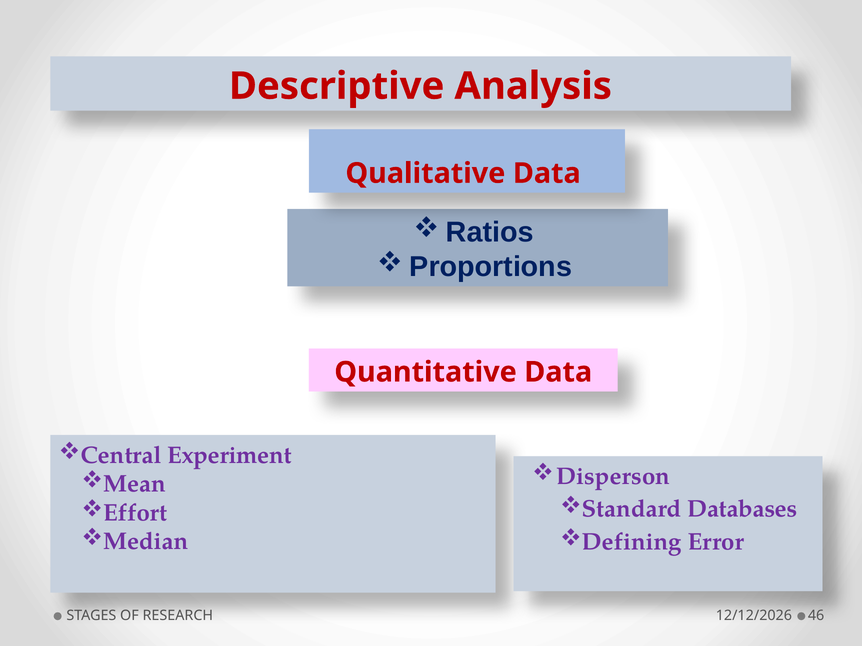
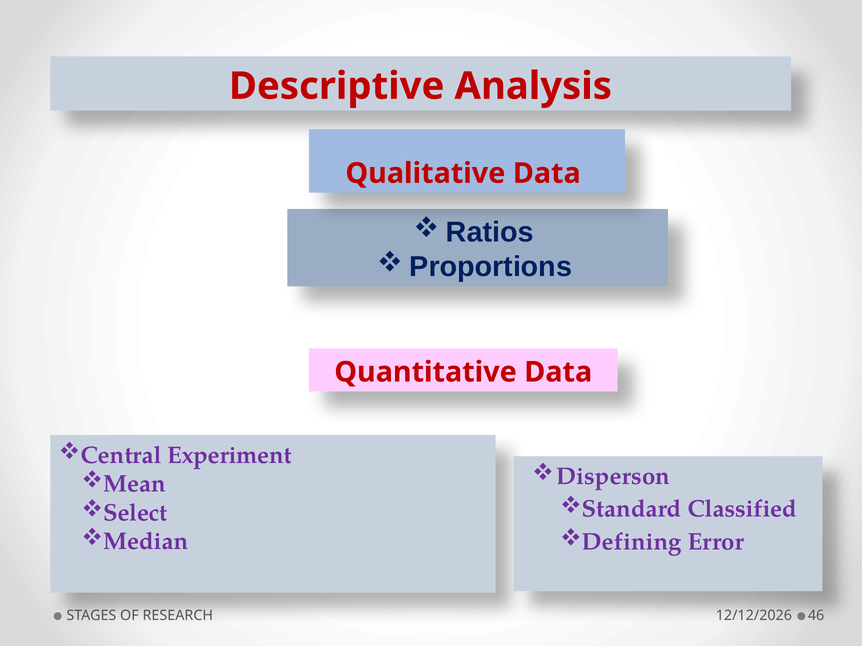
Databases: Databases -> Classified
Effort: Effort -> Select
